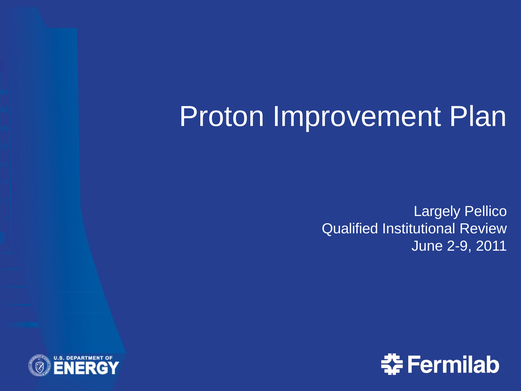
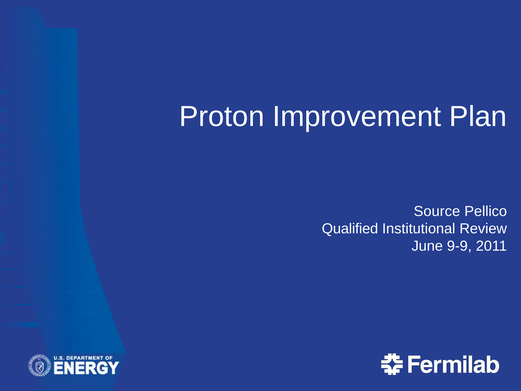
Largely: Largely -> Source
2-9: 2-9 -> 9-9
